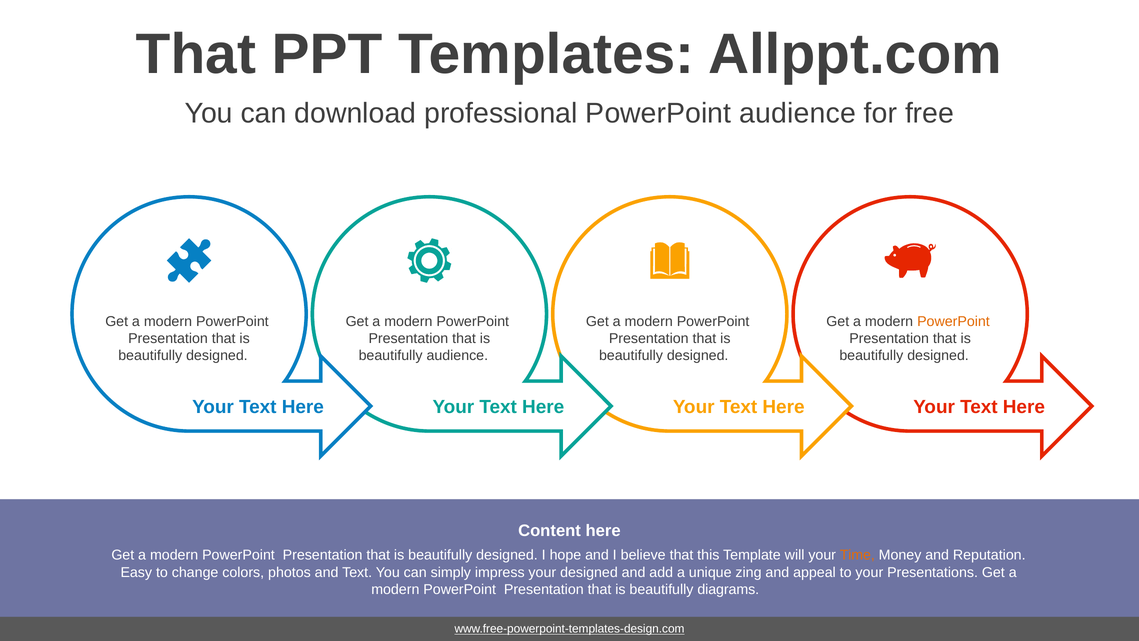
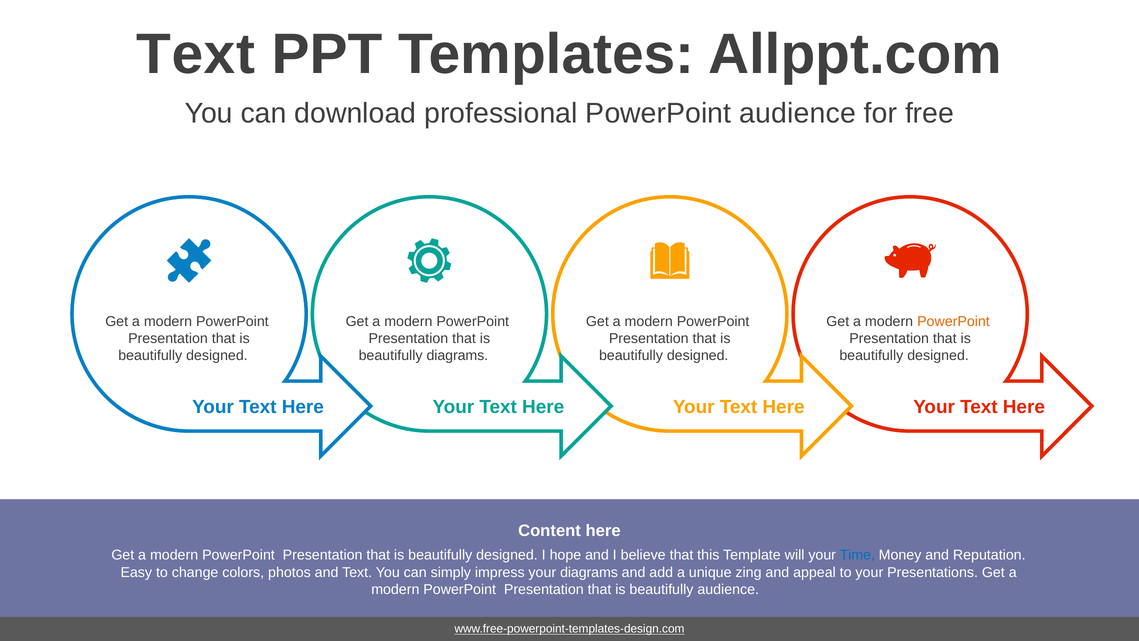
That at (196, 55): That -> Text
beautifully audience: audience -> diagrams
Time colour: orange -> blue
your designed: designed -> diagrams
beautifully diagrams: diagrams -> audience
